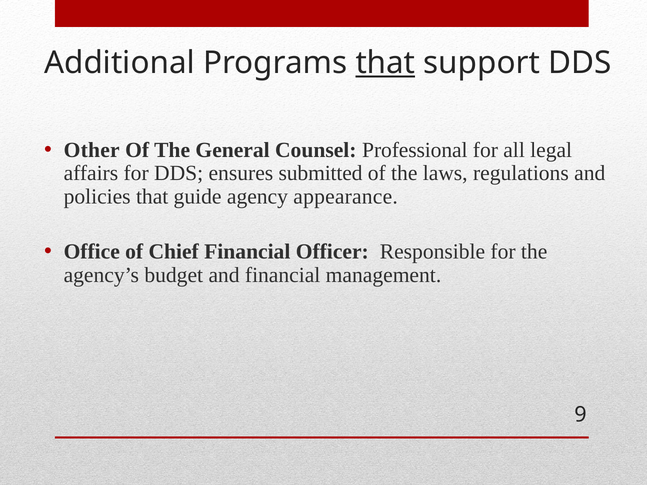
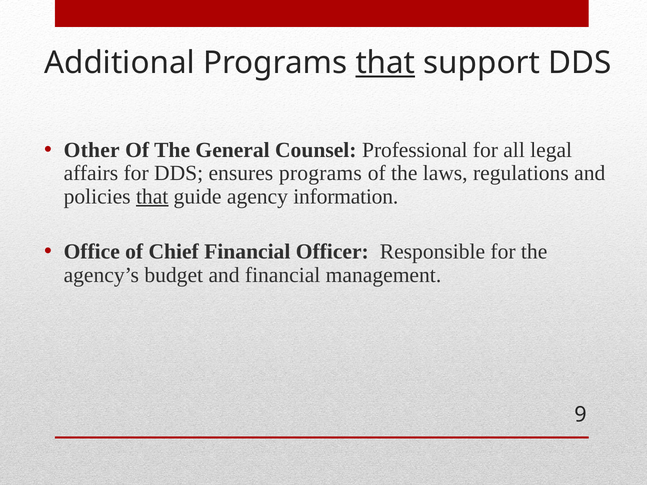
ensures submitted: submitted -> programs
that at (152, 197) underline: none -> present
appearance: appearance -> information
